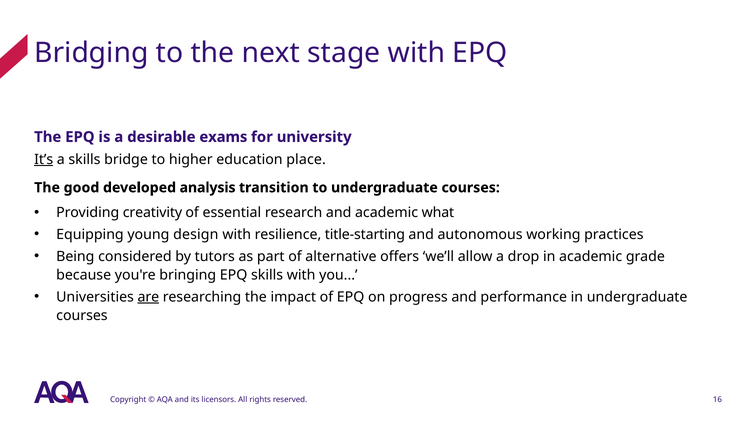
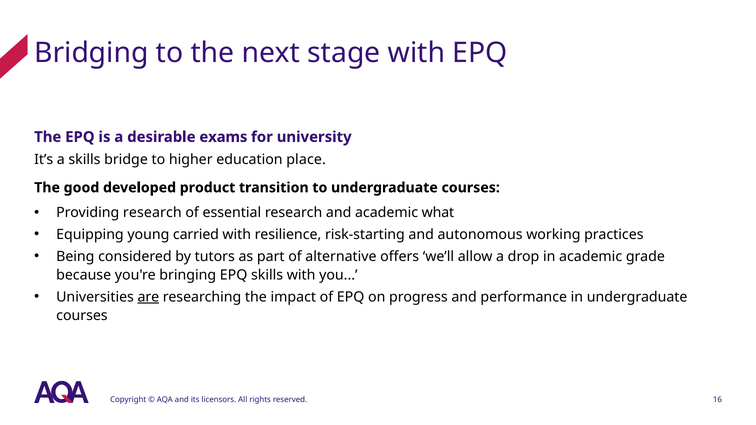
It’s underline: present -> none
analysis: analysis -> product
Providing creativity: creativity -> research
design: design -> carried
title-starting: title-starting -> risk-starting
